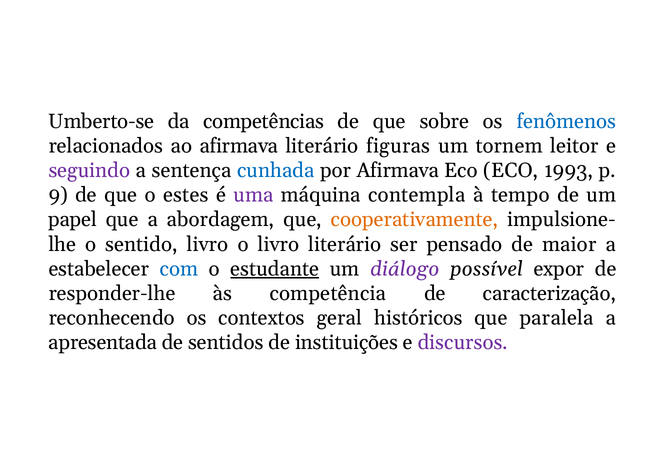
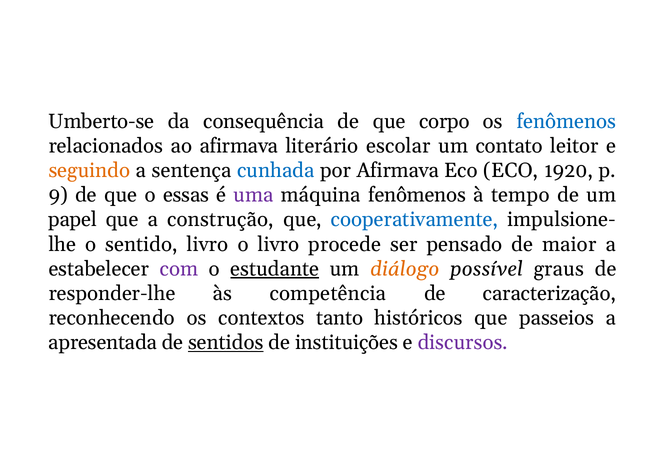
competências: competências -> consequência
sobre: sobre -> corpo
figuras: figuras -> escolar
tornem: tornem -> contato
seguindo colour: purple -> orange
1993: 1993 -> 1920
estes: estes -> essas
máquina contempla: contempla -> fenômenos
abordagem: abordagem -> construção
cooperativamente colour: orange -> blue
livro literário: literário -> procede
com colour: blue -> purple
diálogo colour: purple -> orange
expor: expor -> graus
geral: geral -> tanto
paralela: paralela -> passeios
sentidos underline: none -> present
